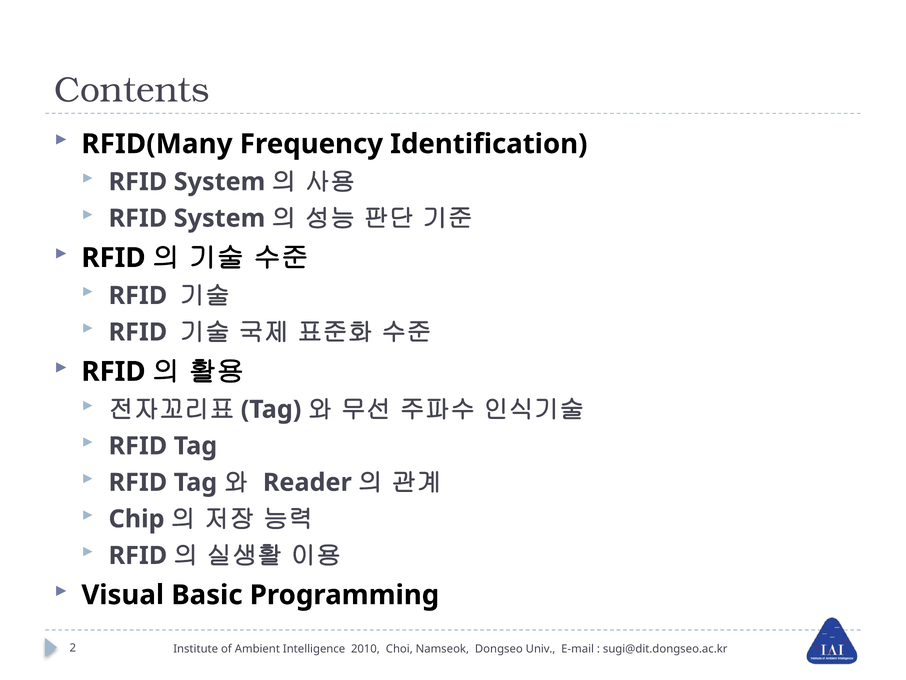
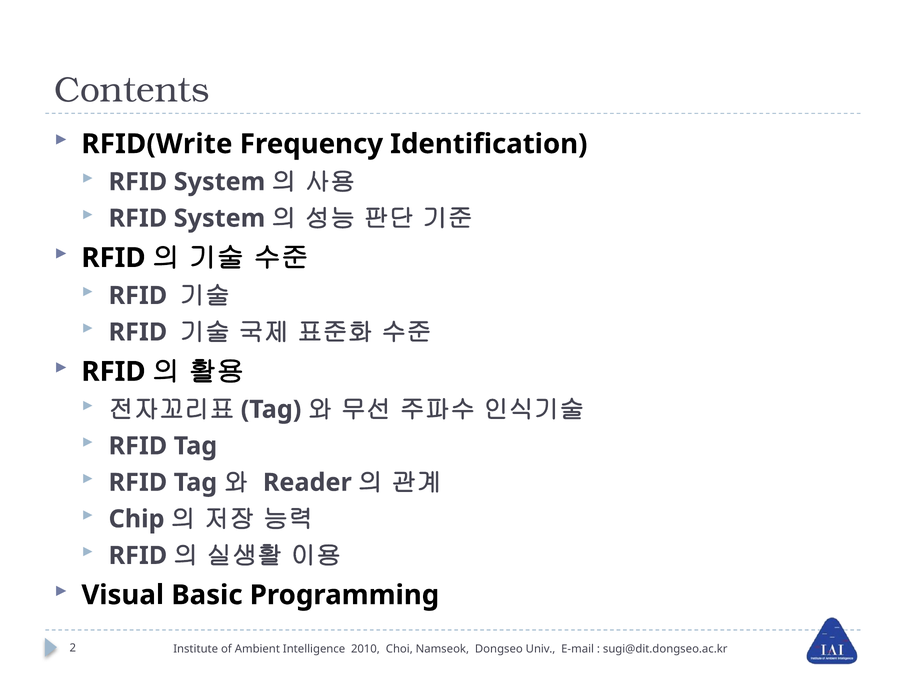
RFID(Many: RFID(Many -> RFID(Write
